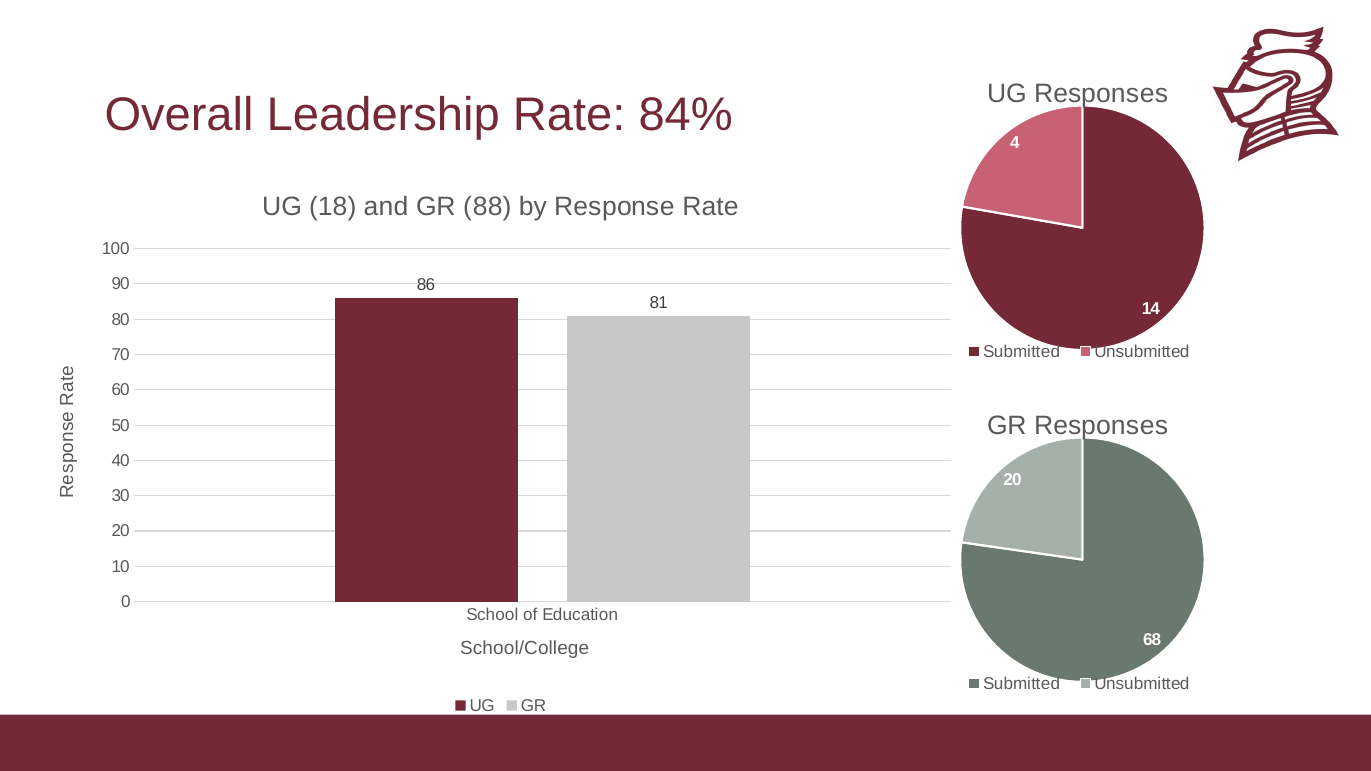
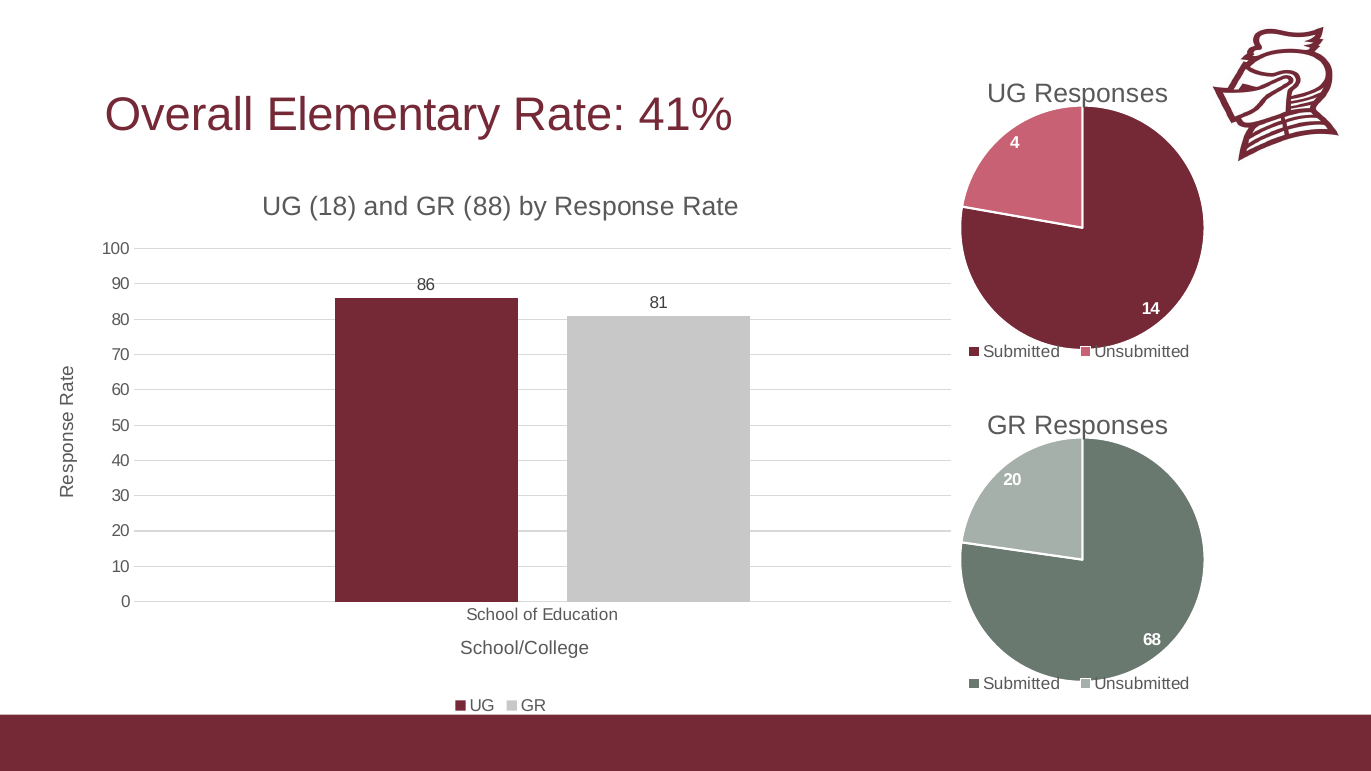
Leadership: Leadership -> Elementary
84%: 84% -> 41%
